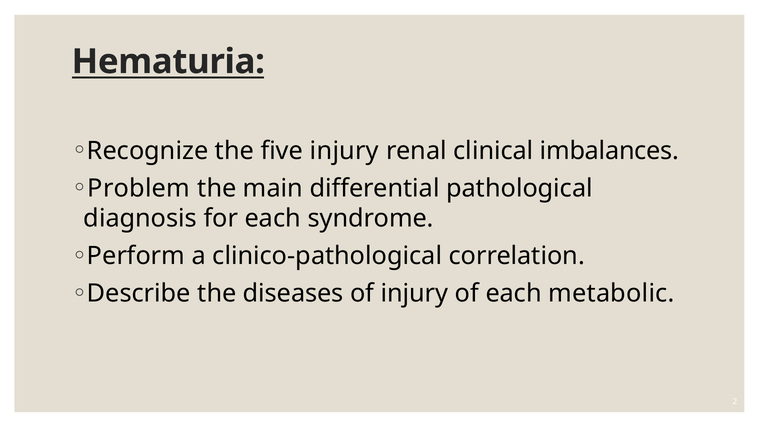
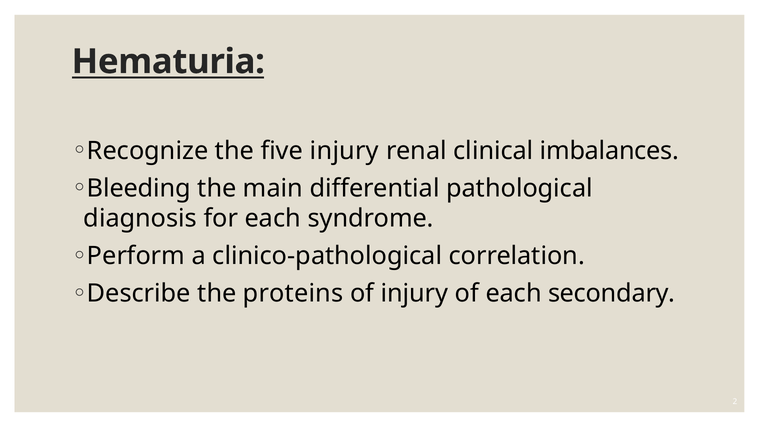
Problem: Problem -> Bleeding
diseases: diseases -> proteins
metabolic: metabolic -> secondary
